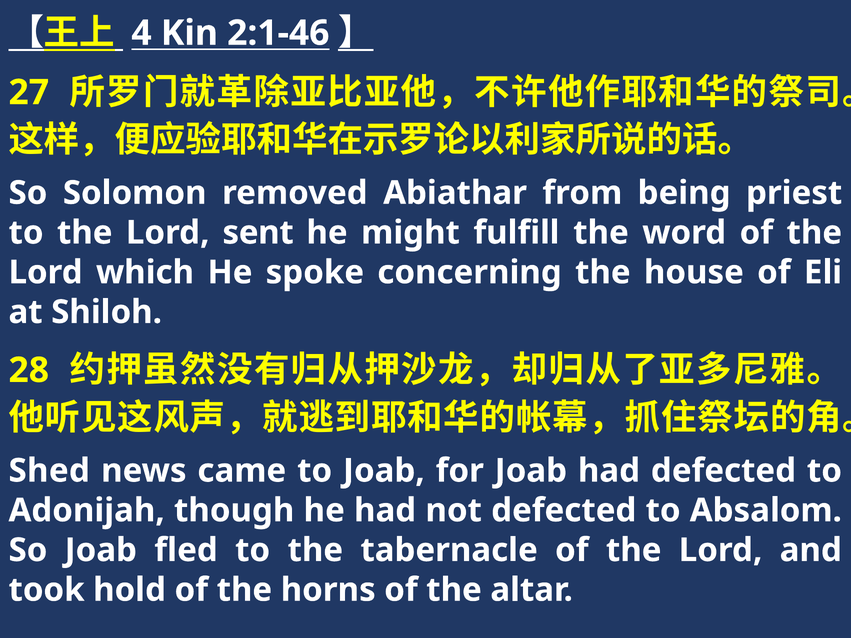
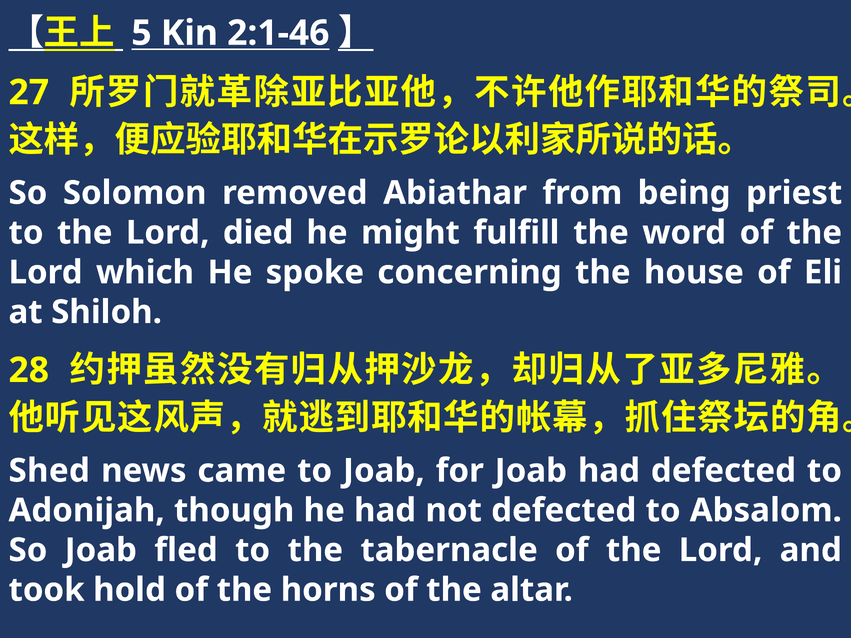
4: 4 -> 5
sent: sent -> died
